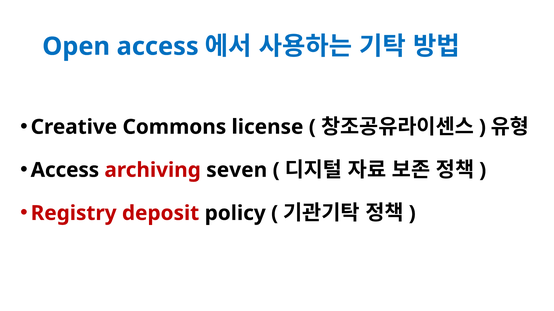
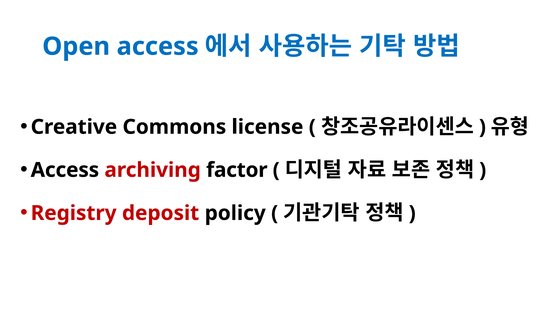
seven: seven -> factor
